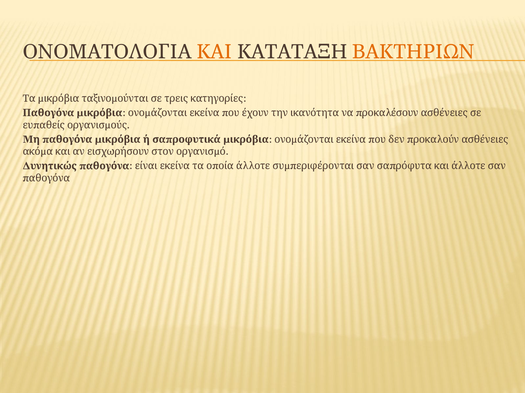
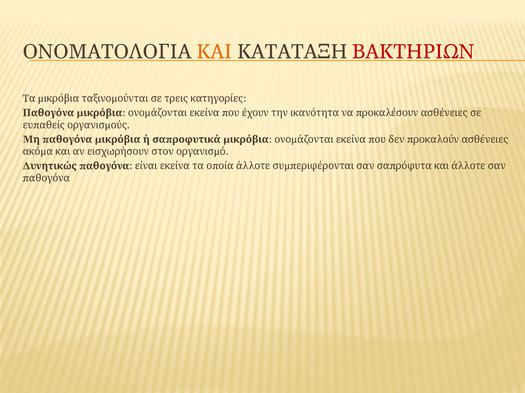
ΒΑΚΤΗΡΙΩΝ colour: orange -> red
